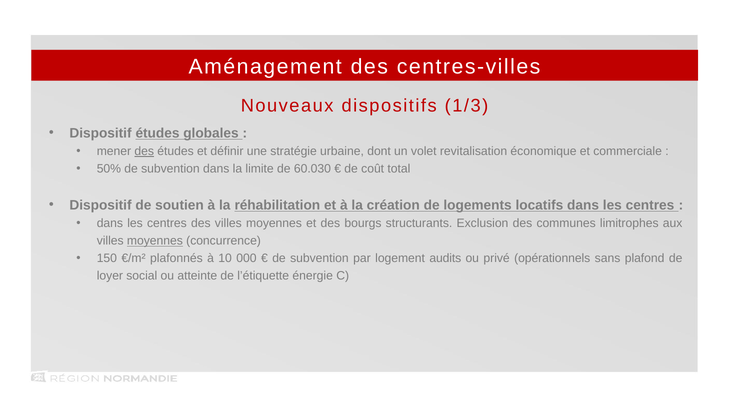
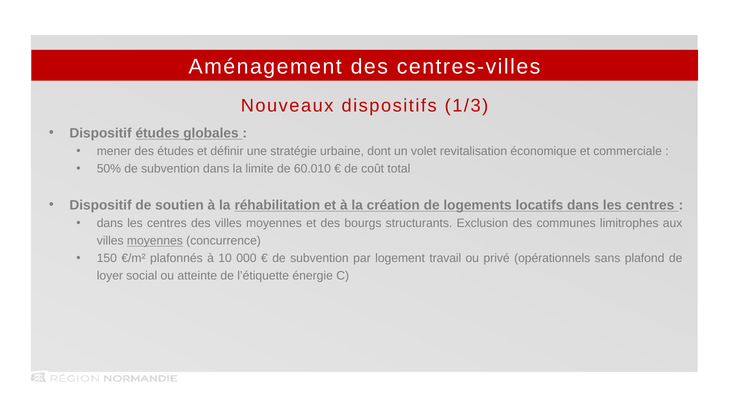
des at (144, 151) underline: present -> none
60.030: 60.030 -> 60.010
audits: audits -> travail
